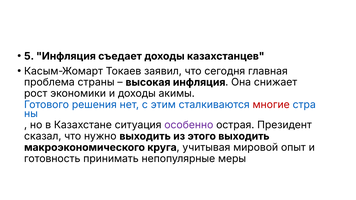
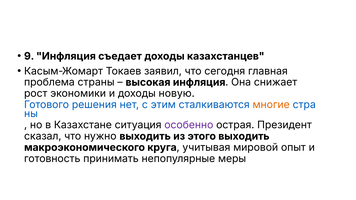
5: 5 -> 9
акимы: акимы -> новую
многие colour: red -> orange
